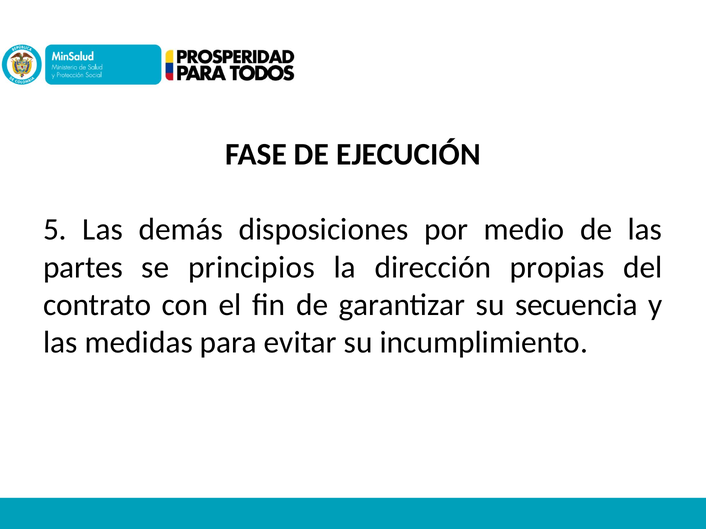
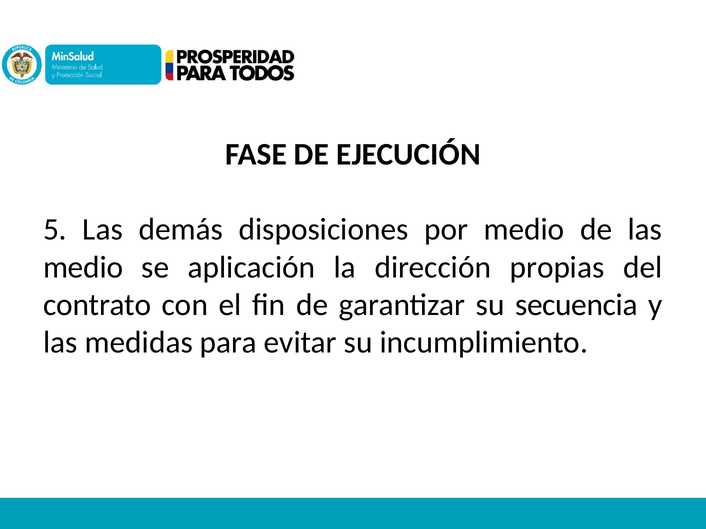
partes at (83, 268): partes -> medio
principios: principios -> aplicación
